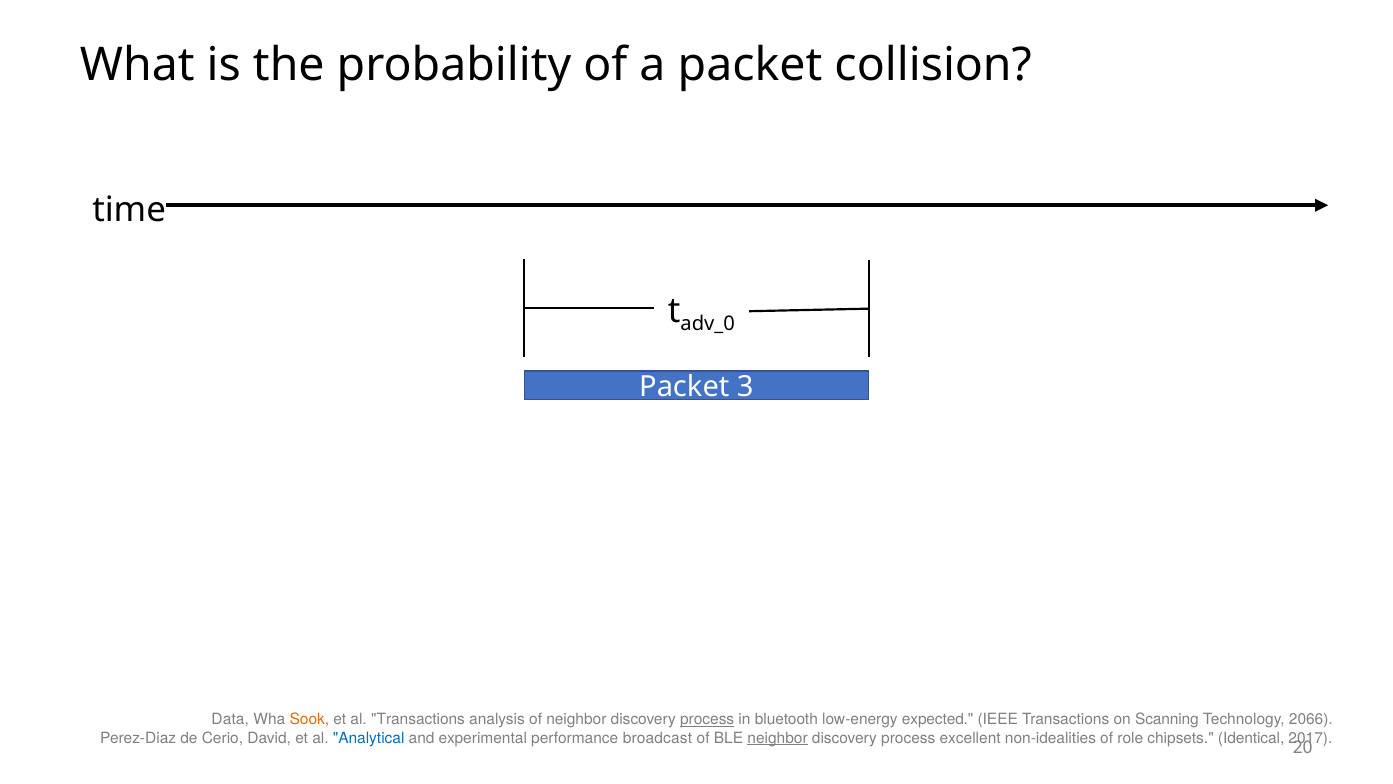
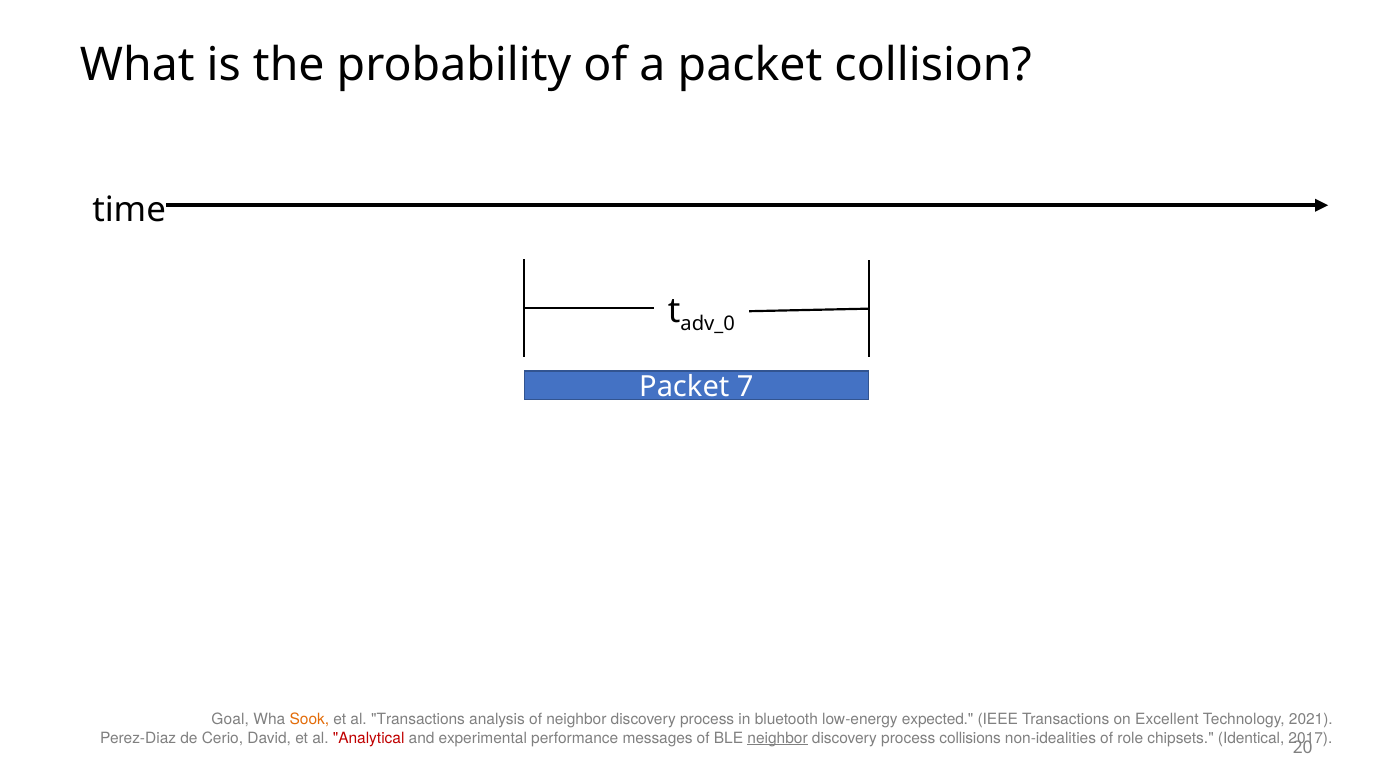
3: 3 -> 7
Data: Data -> Goal
process at (707, 719) underline: present -> none
Scanning: Scanning -> Excellent
2066: 2066 -> 2021
Analytical colour: blue -> red
broadcast: broadcast -> messages
excellent: excellent -> collisions
